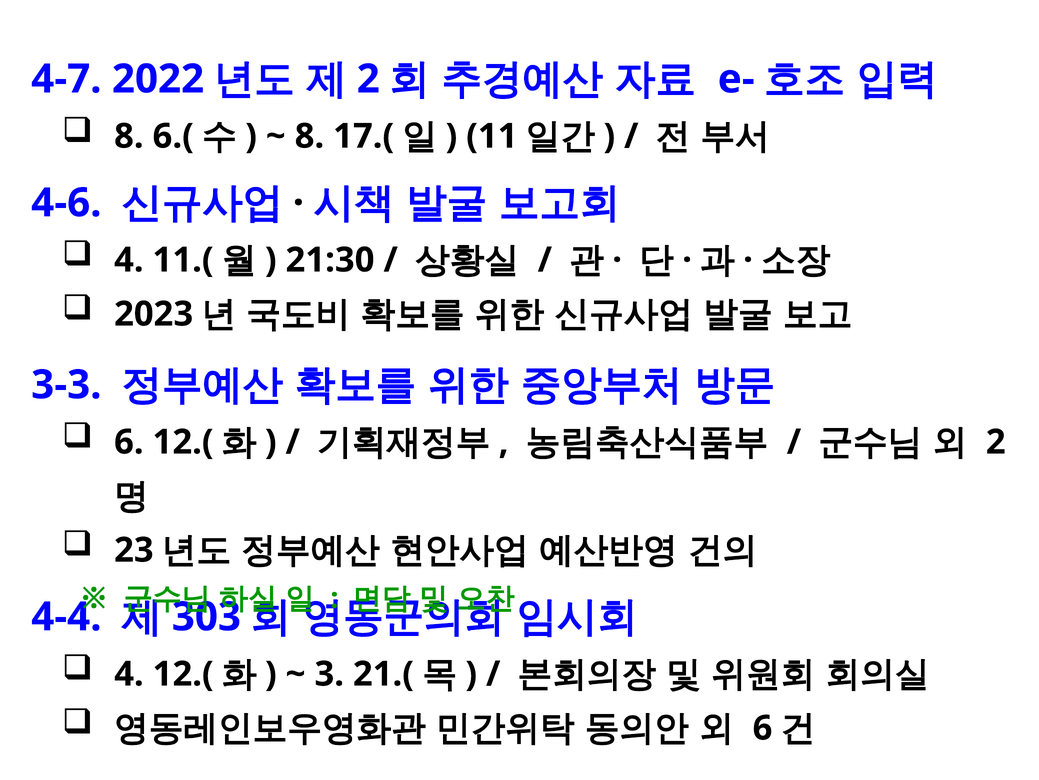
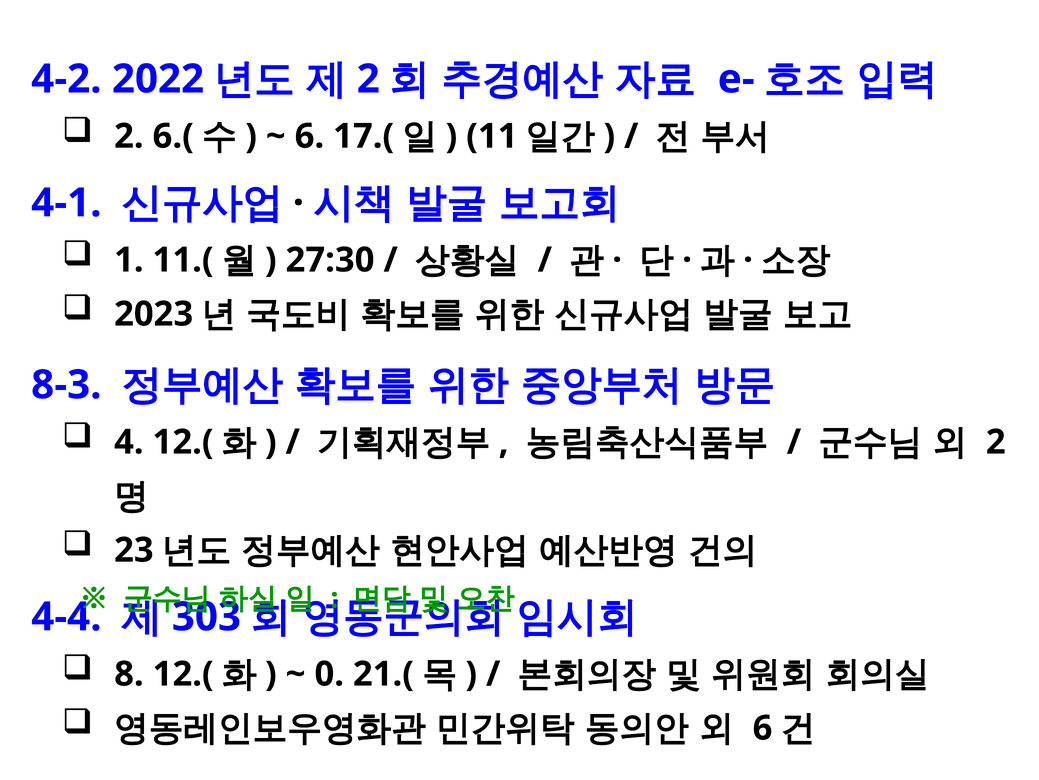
4-7: 4-7 -> 4-2
8 at (129, 136): 8 -> 2
8 at (309, 136): 8 -> 6
4-6: 4-6 -> 4-1
4 at (129, 260): 4 -> 1
21:30: 21:30 -> 27:30
3-3: 3-3 -> 8-3
6 at (129, 442): 6 -> 4
4 at (129, 673): 4 -> 8
3: 3 -> 0
